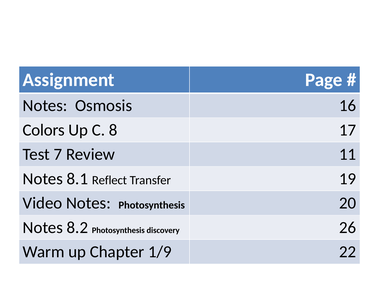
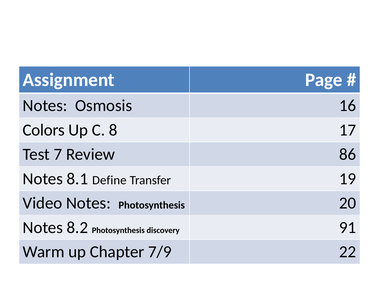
11: 11 -> 86
Reflect: Reflect -> Define
26: 26 -> 91
1/9: 1/9 -> 7/9
